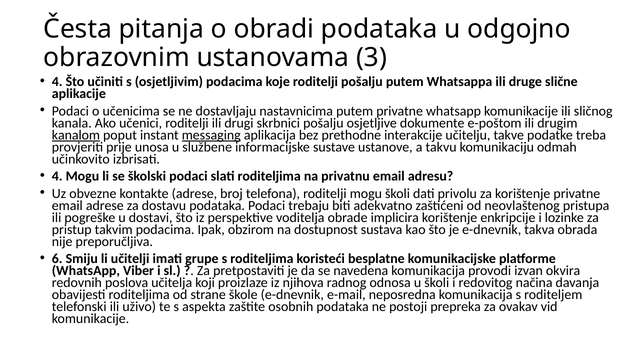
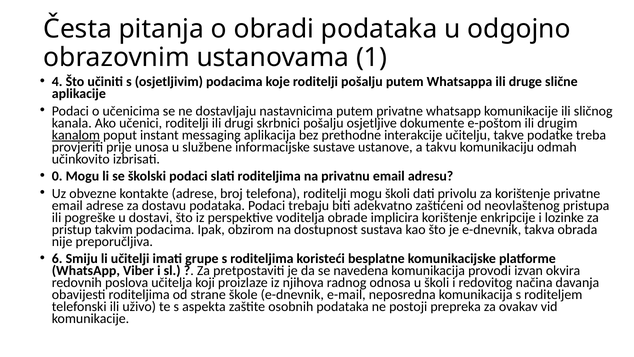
3: 3 -> 1
messaging underline: present -> none
4 at (57, 176): 4 -> 0
